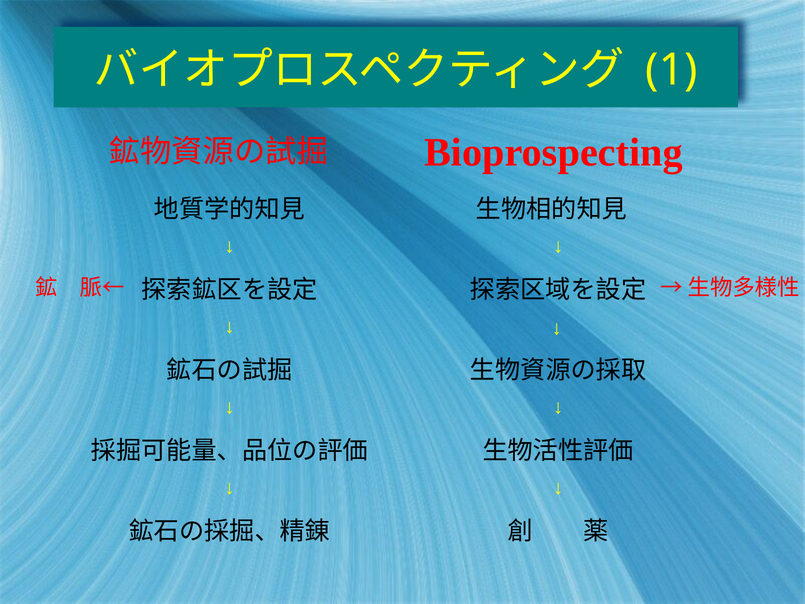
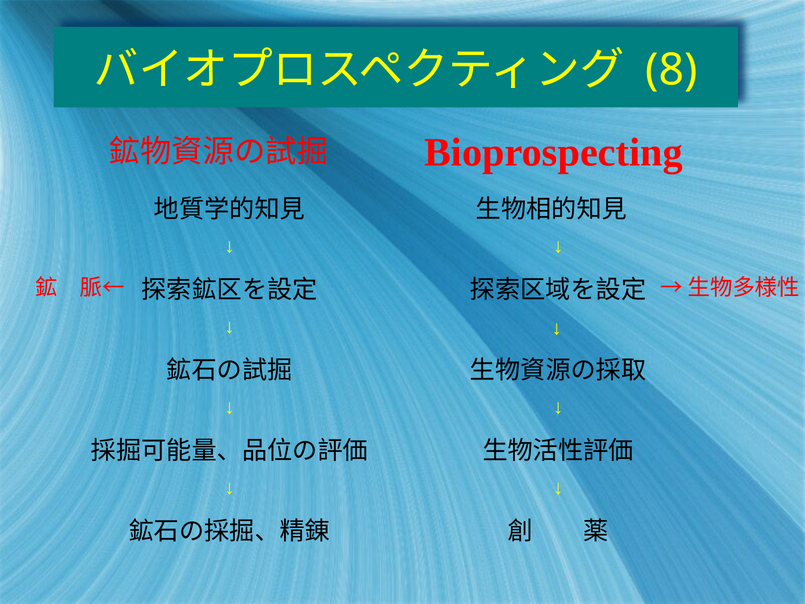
1: 1 -> 8
